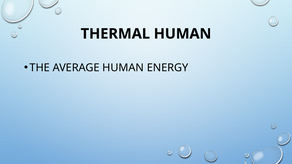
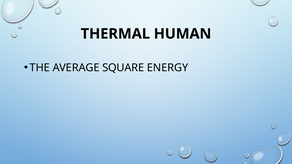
AVERAGE HUMAN: HUMAN -> SQUARE
